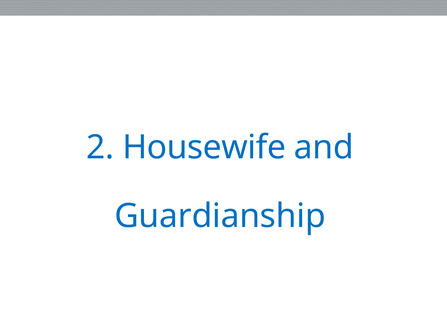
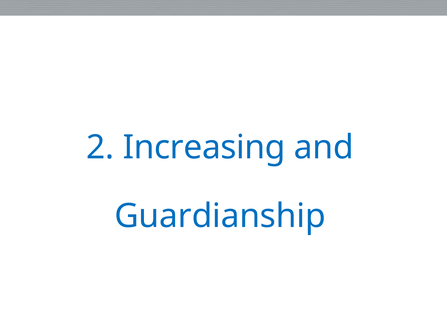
Housewife: Housewife -> Increasing
